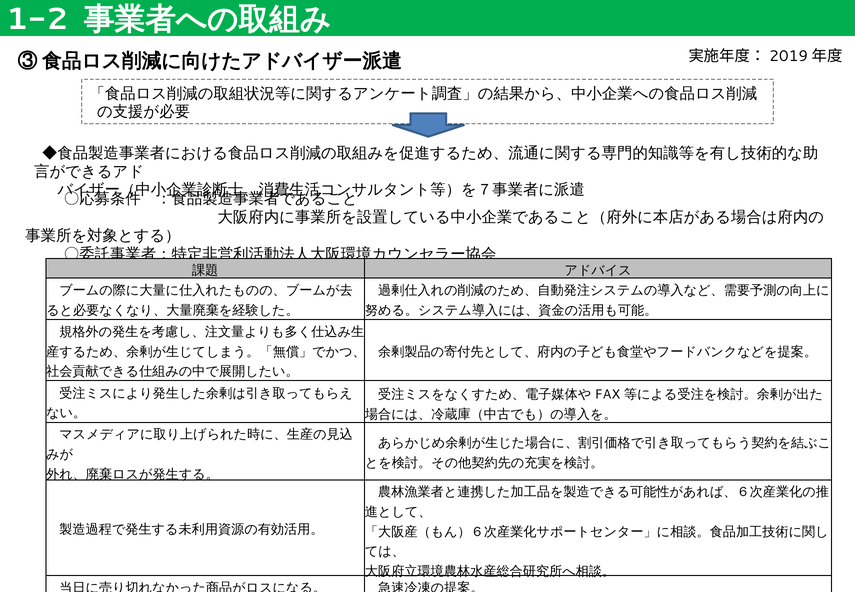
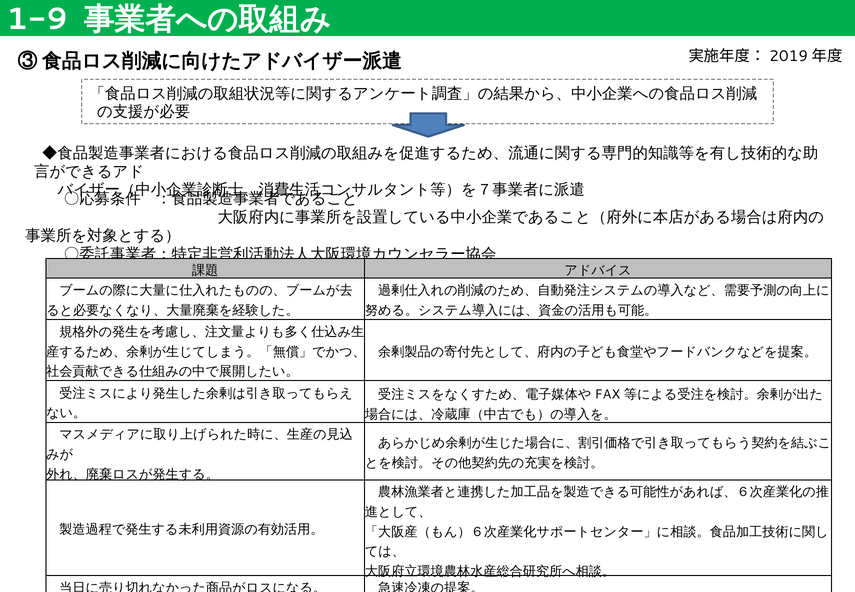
1-2: 1-2 -> 1-9
